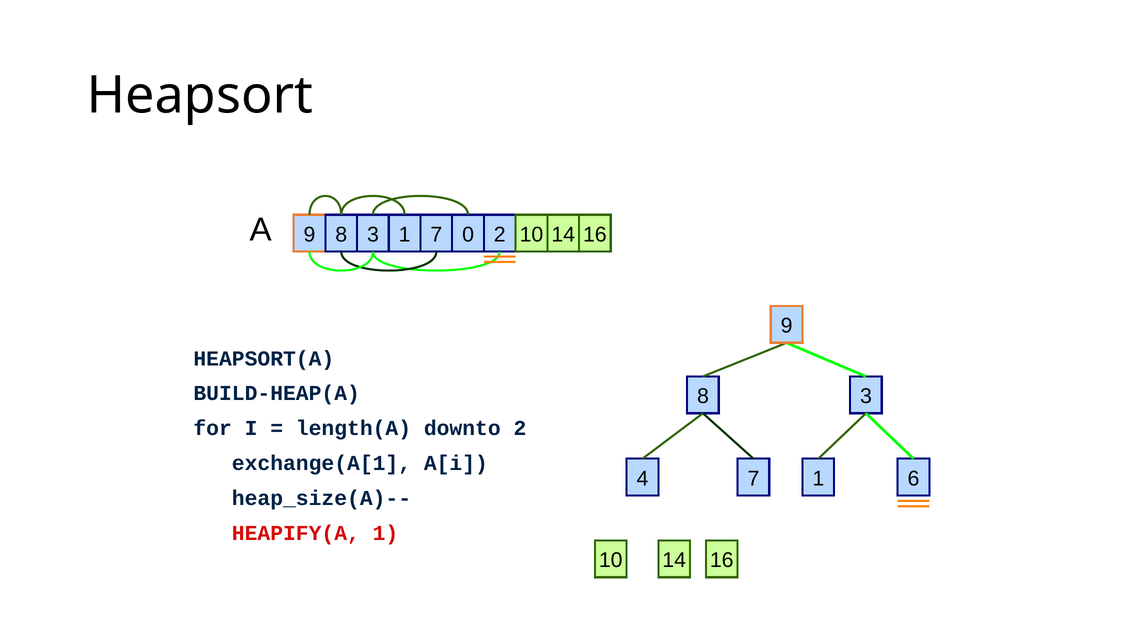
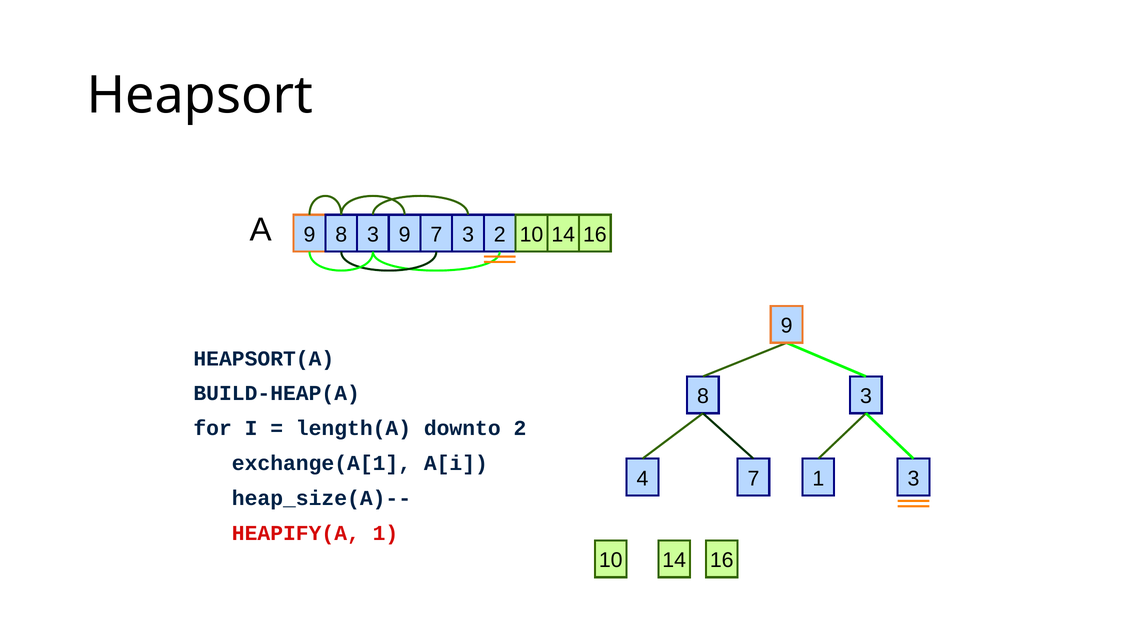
3 1: 1 -> 9
7 0: 0 -> 3
4 6: 6 -> 3
